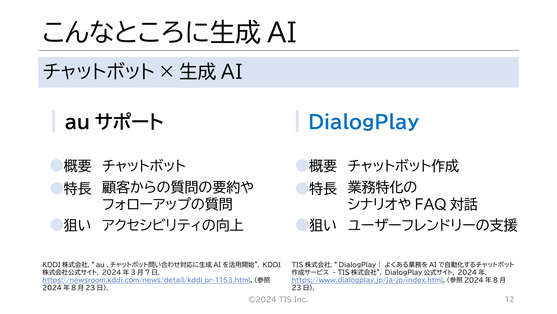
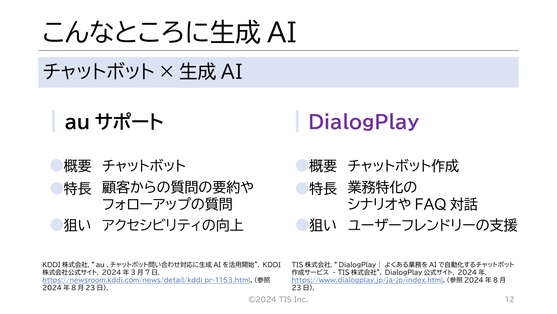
DialogPlay colour: blue -> purple
